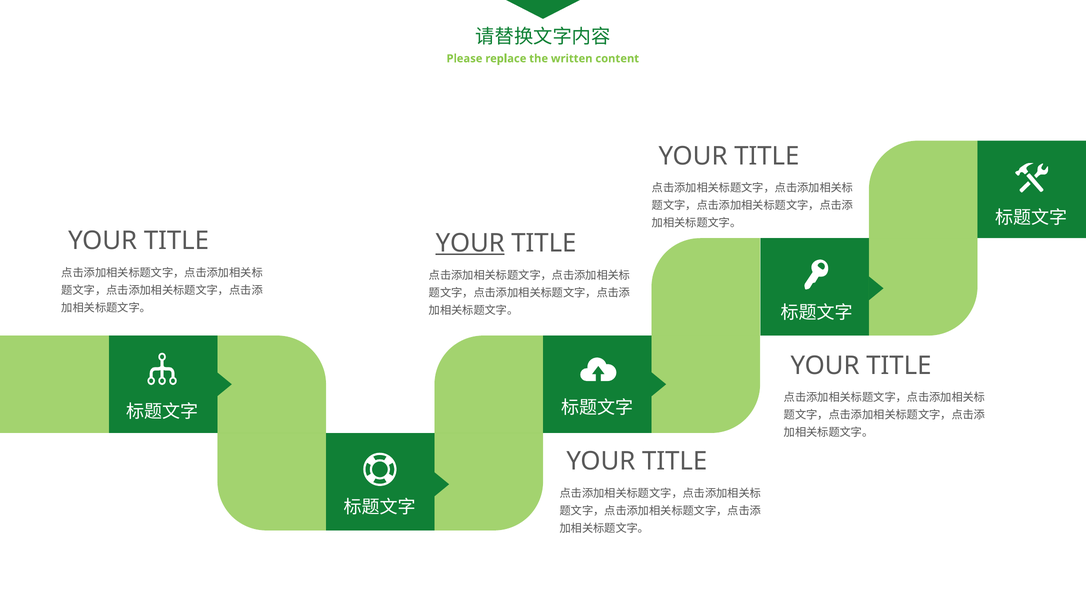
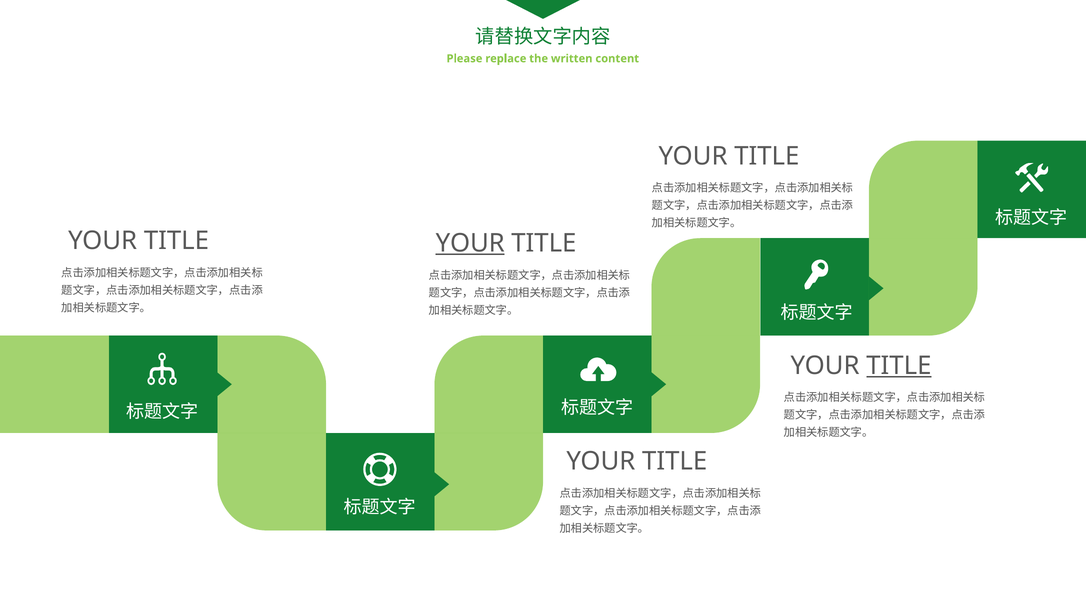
TITLE at (899, 365) underline: none -> present
